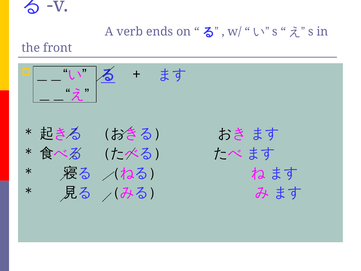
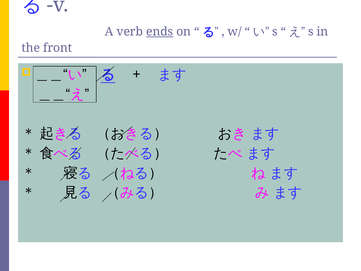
ends underline: none -> present
